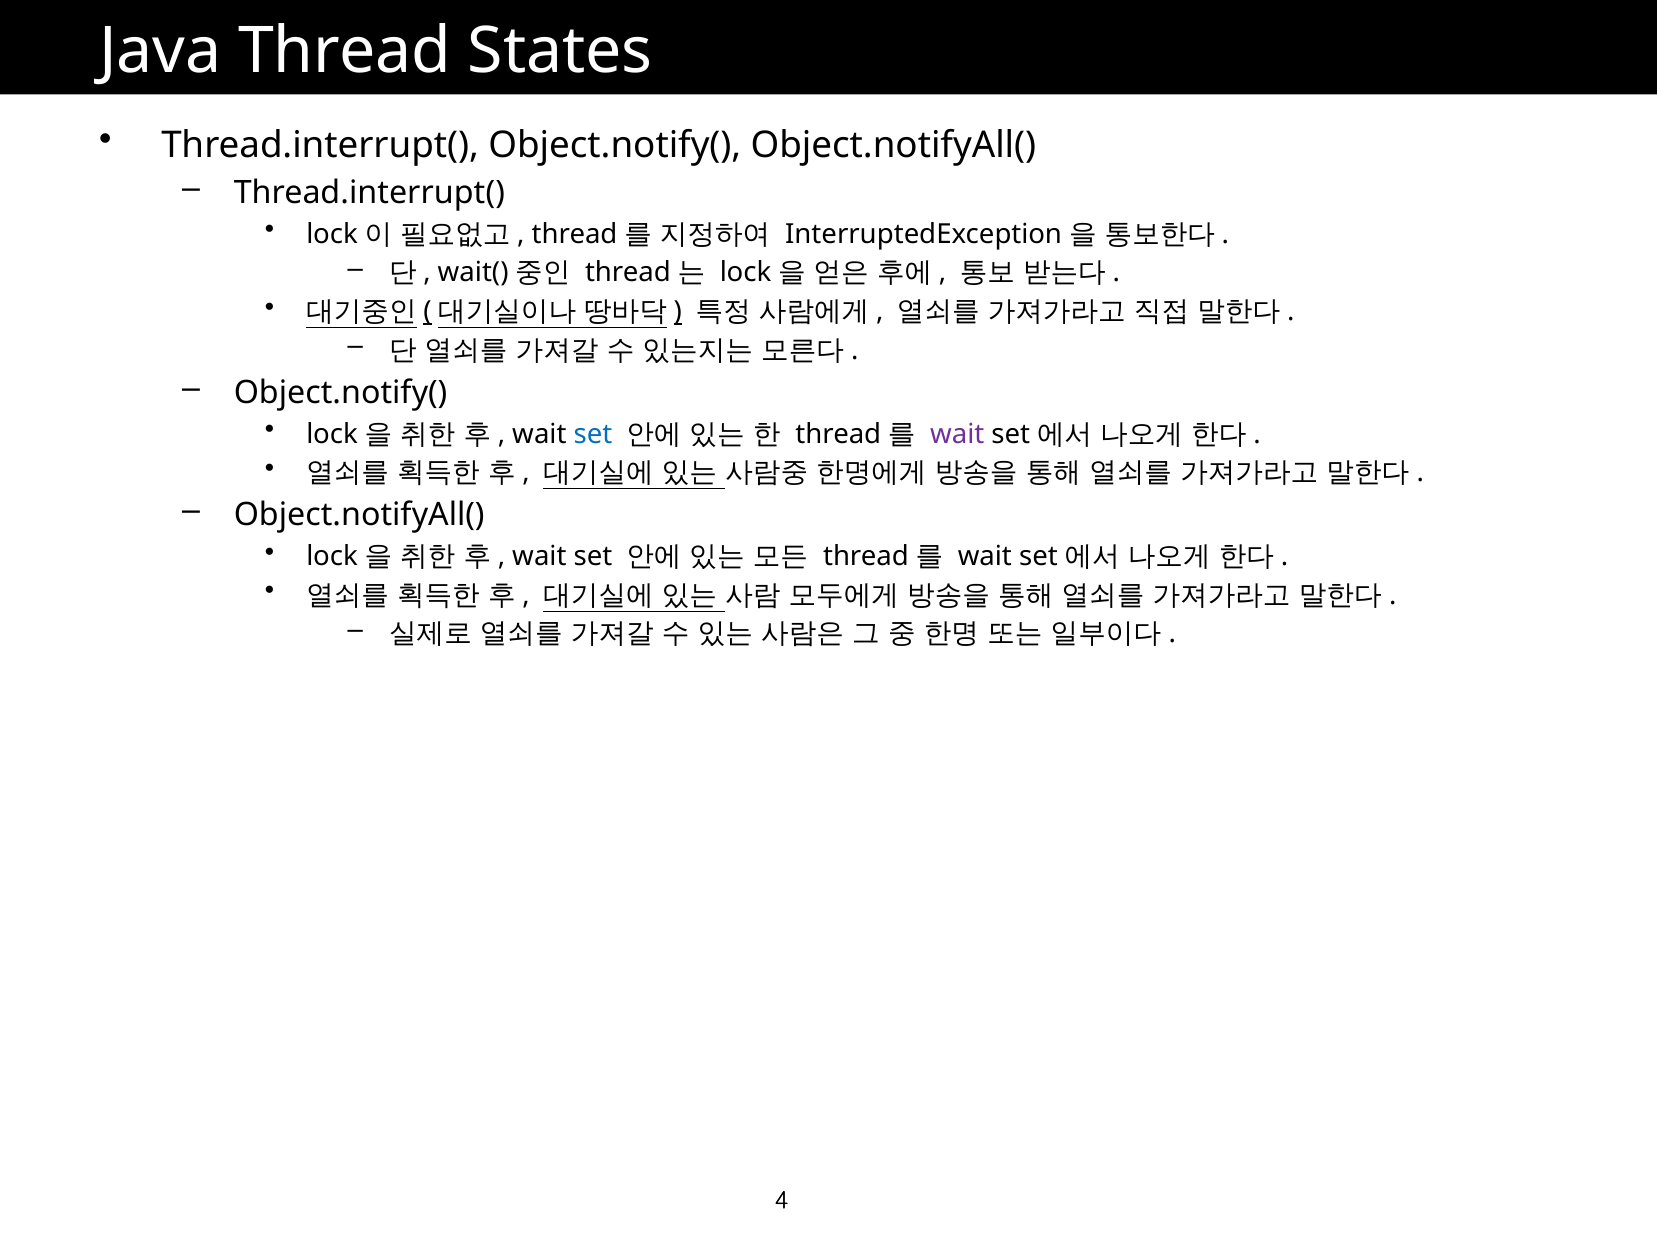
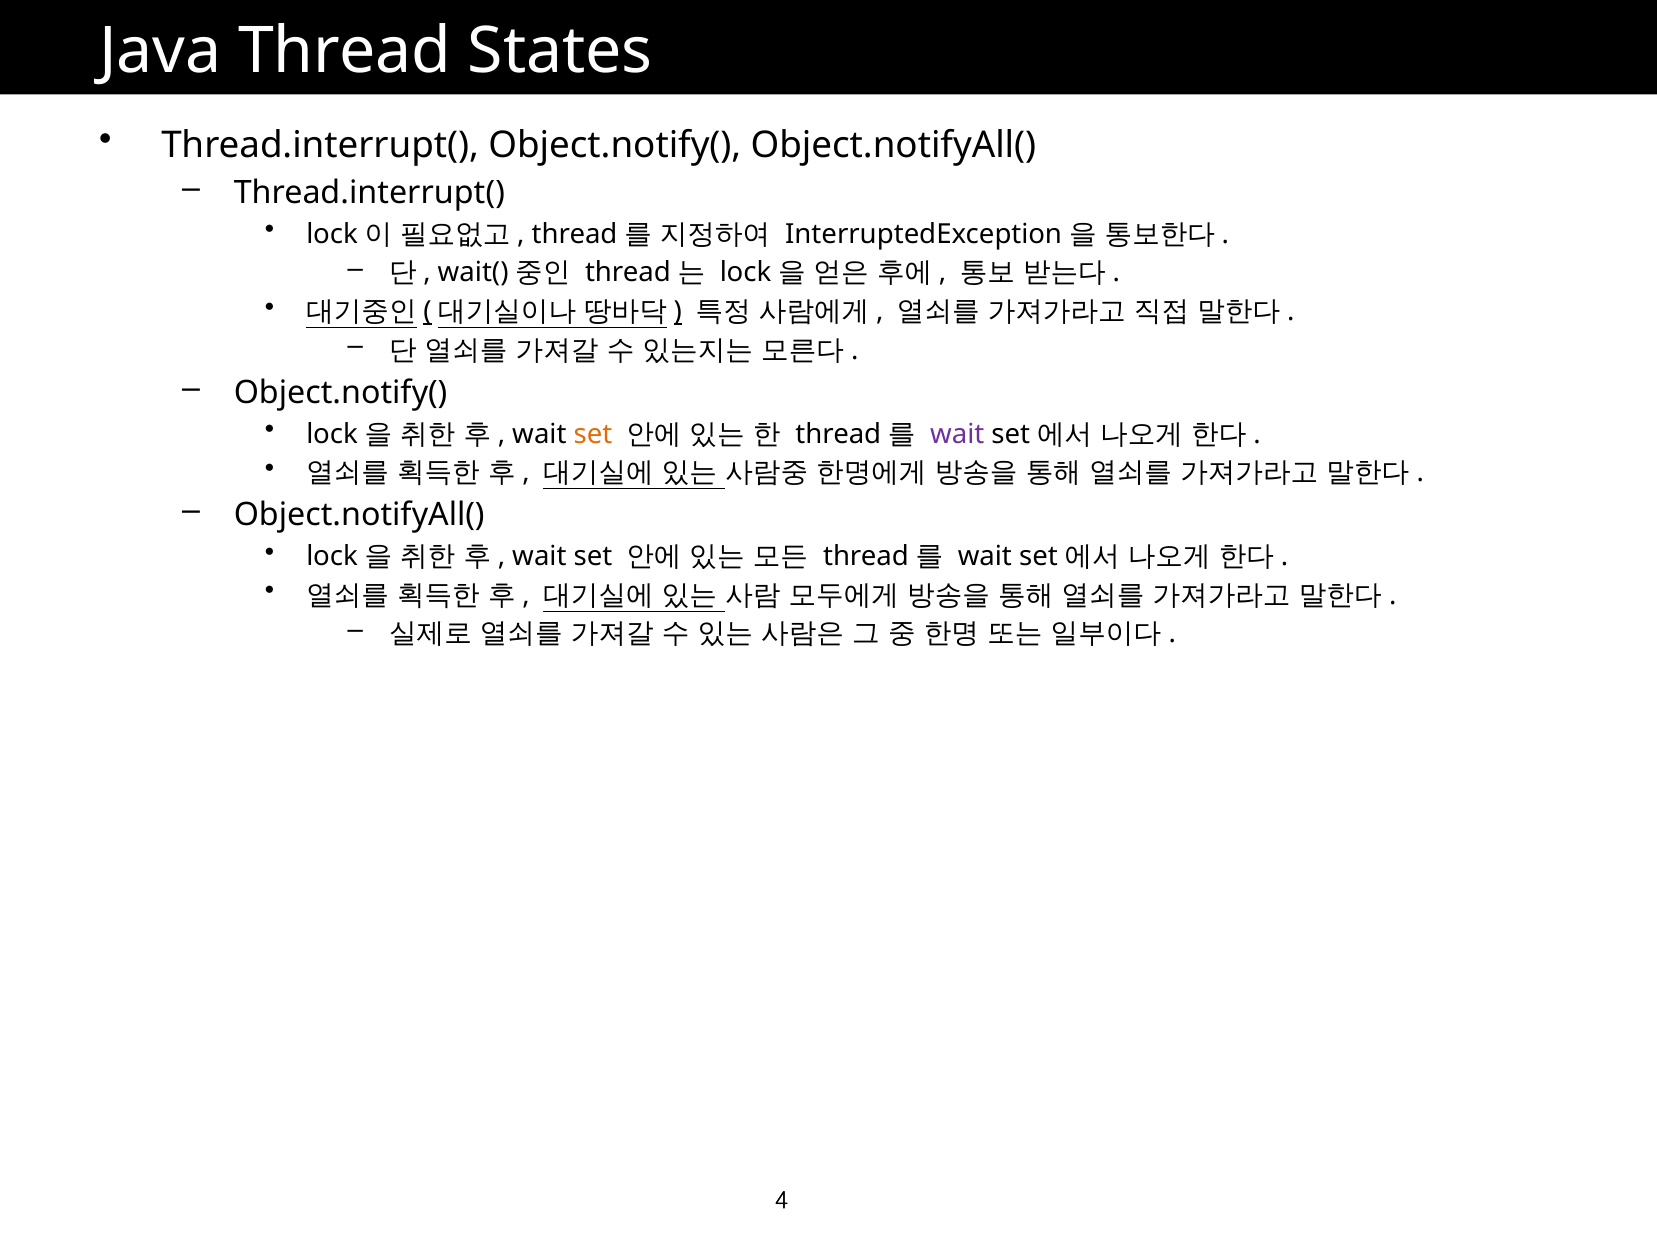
set at (593, 434) colour: blue -> orange
